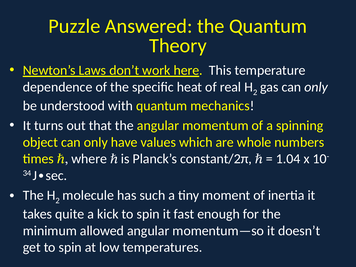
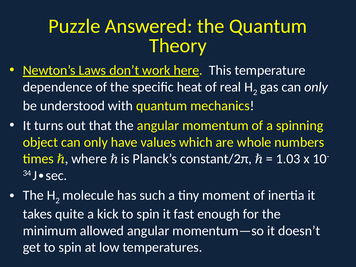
1.04: 1.04 -> 1.03
